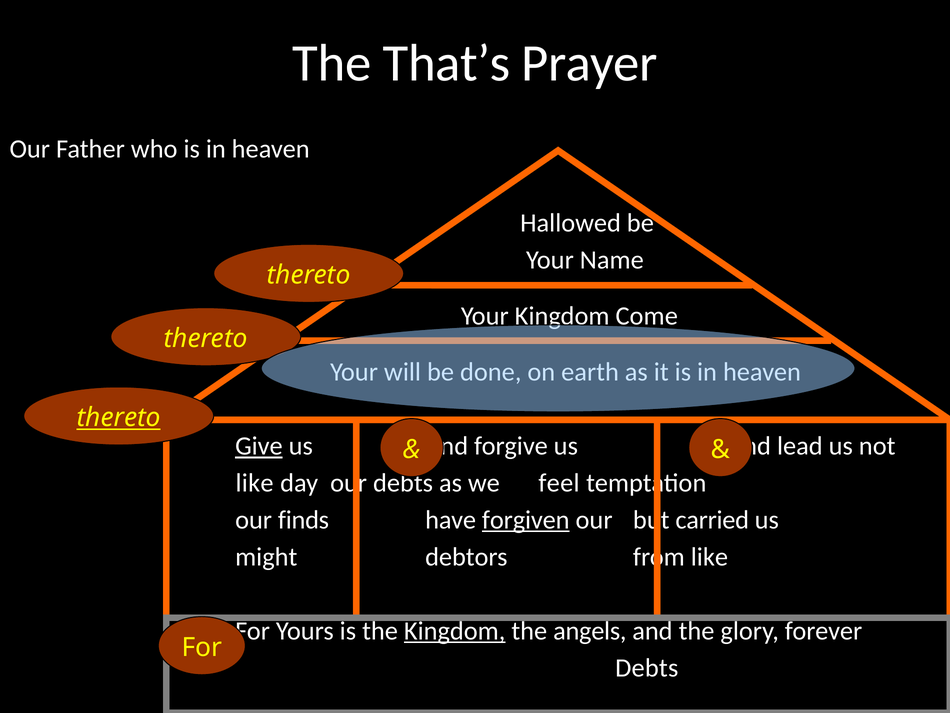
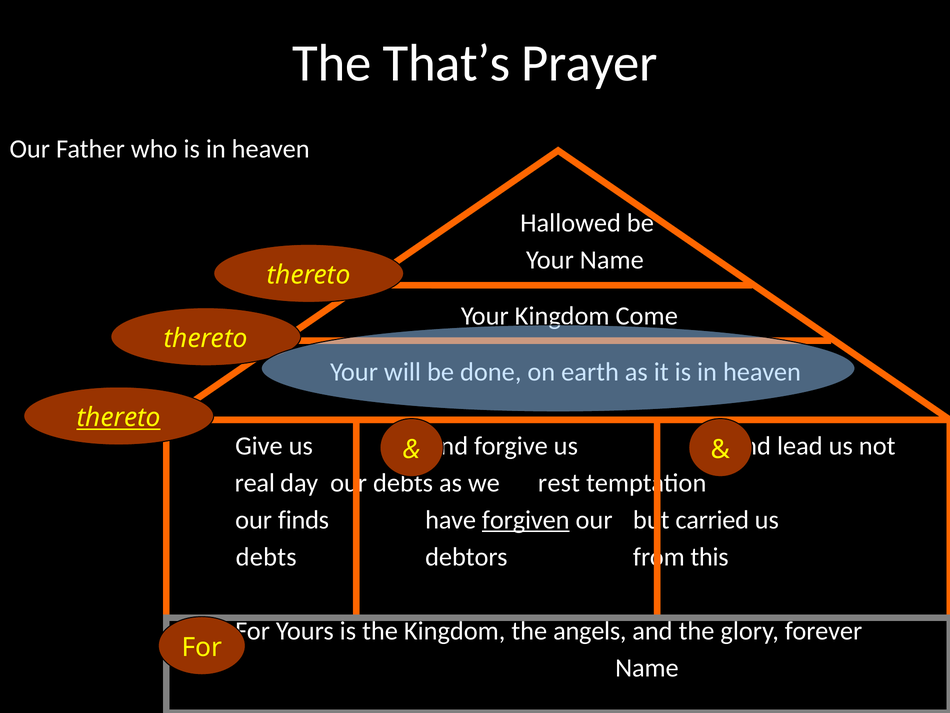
Give underline: present -> none
like at (255, 483): like -> real
feel: feel -> rest
might at (266, 557): might -> debts
like at (709, 557): like -> this
Kingdom at (455, 631) underline: present -> none
Debts at (647, 668): Debts -> Name
